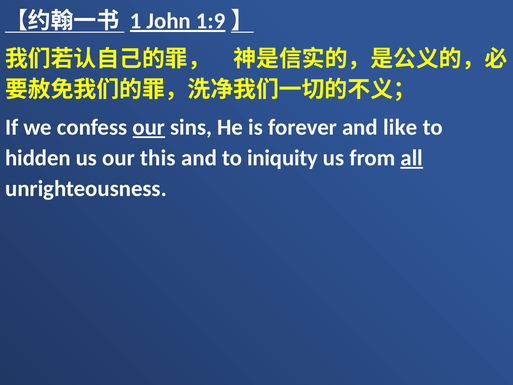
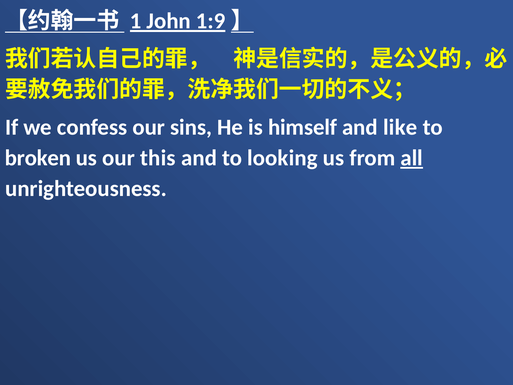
our at (149, 127) underline: present -> none
forever: forever -> himself
hidden: hidden -> broken
iniquity: iniquity -> looking
